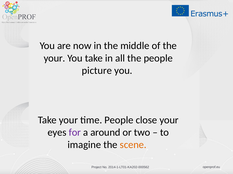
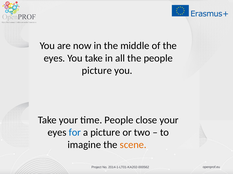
your at (54, 58): your -> eyes
for colour: purple -> blue
a around: around -> picture
